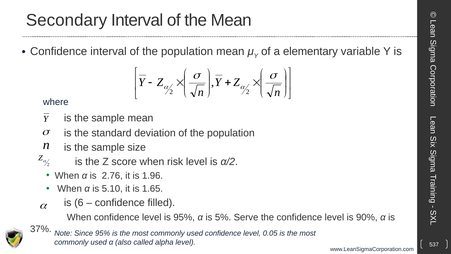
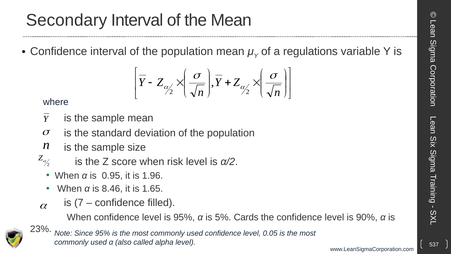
elementary: elementary -> regulations
2.76: 2.76 -> 0.95
5.10: 5.10 -> 8.46
6: 6 -> 7
Serve: Serve -> Cards
37%: 37% -> 23%
